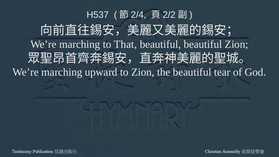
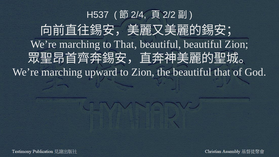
beautiful tear: tear -> that
